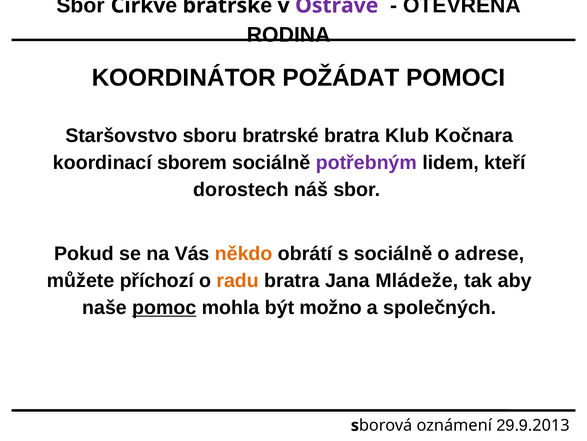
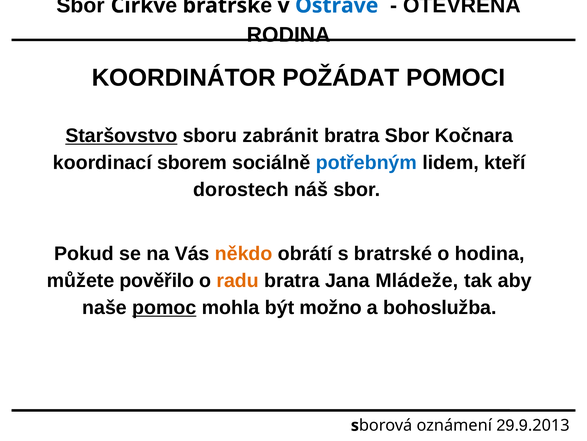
Ostravě colour: purple -> blue
Staršovstvo underline: none -> present
bratrské: bratrské -> zabránit
bratra Klub: Klub -> Sbor
potřebným colour: purple -> blue
s sociálně: sociálně -> bratrské
adrese: adrese -> hodina
příchozí: příchozí -> pověřilo
společných: společných -> bohoslužba
